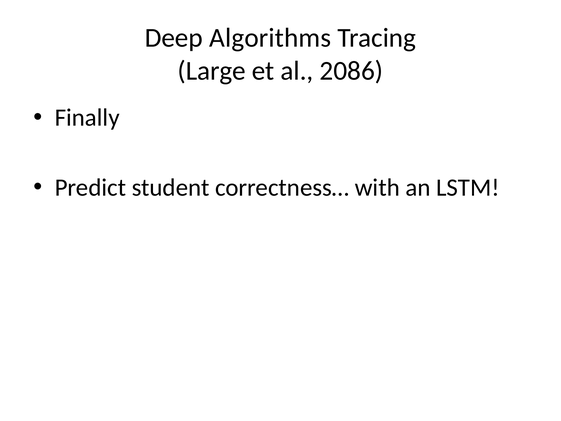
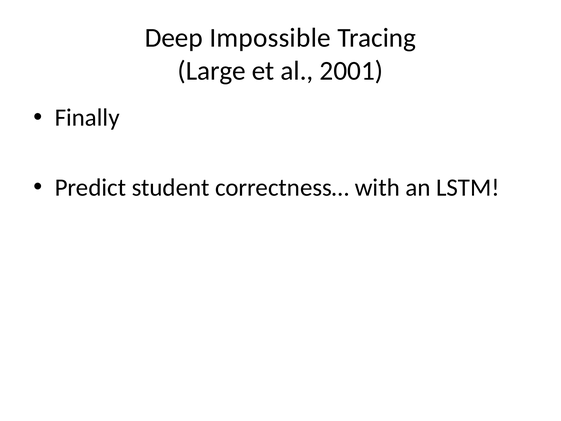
Algorithms: Algorithms -> Impossible
2086: 2086 -> 2001
